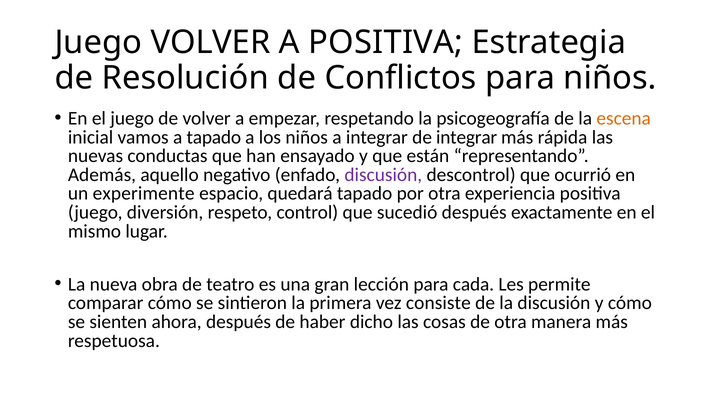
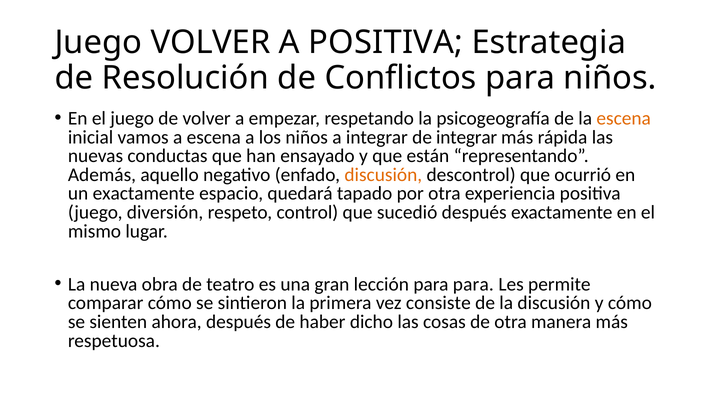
a tapado: tapado -> escena
discusión at (383, 175) colour: purple -> orange
un experimente: experimente -> exactamente
para cada: cada -> para
